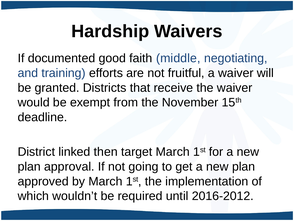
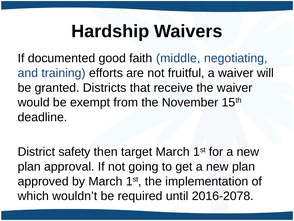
linked: linked -> safety
2016-2012: 2016-2012 -> 2016-2078
